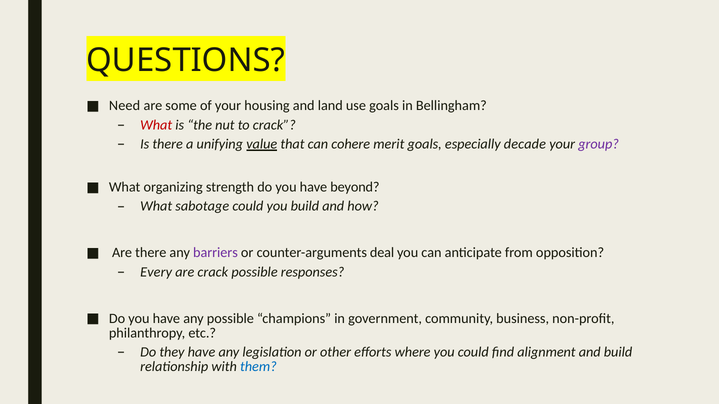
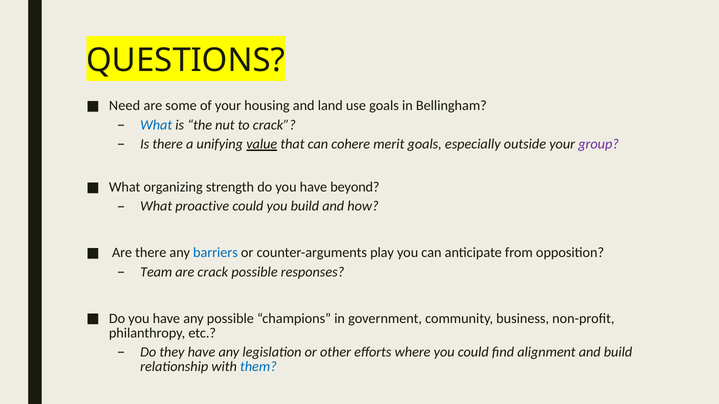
What at (156, 125) colour: red -> blue
decade: decade -> outside
sabotage: sabotage -> proactive
barriers colour: purple -> blue
deal: deal -> play
Every: Every -> Team
